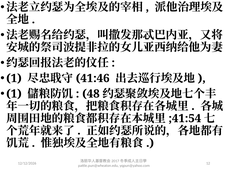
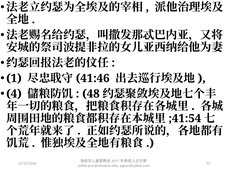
1 at (14, 94): 1 -> 4
